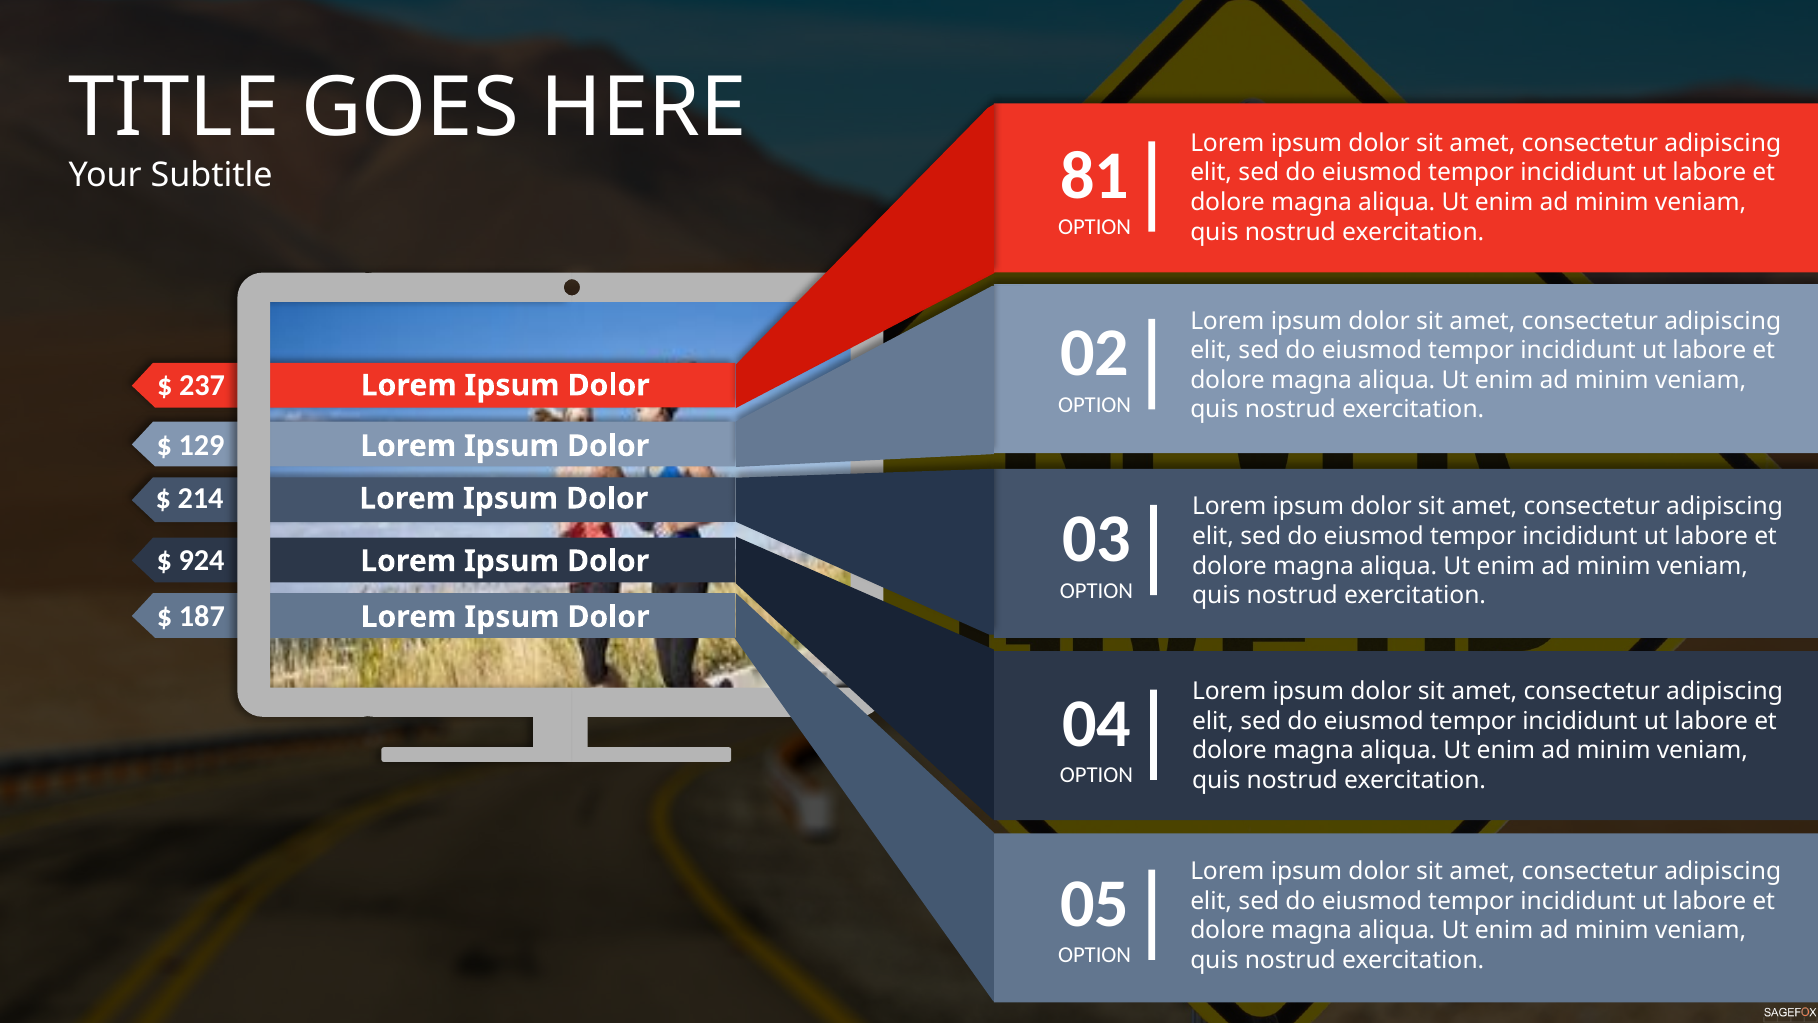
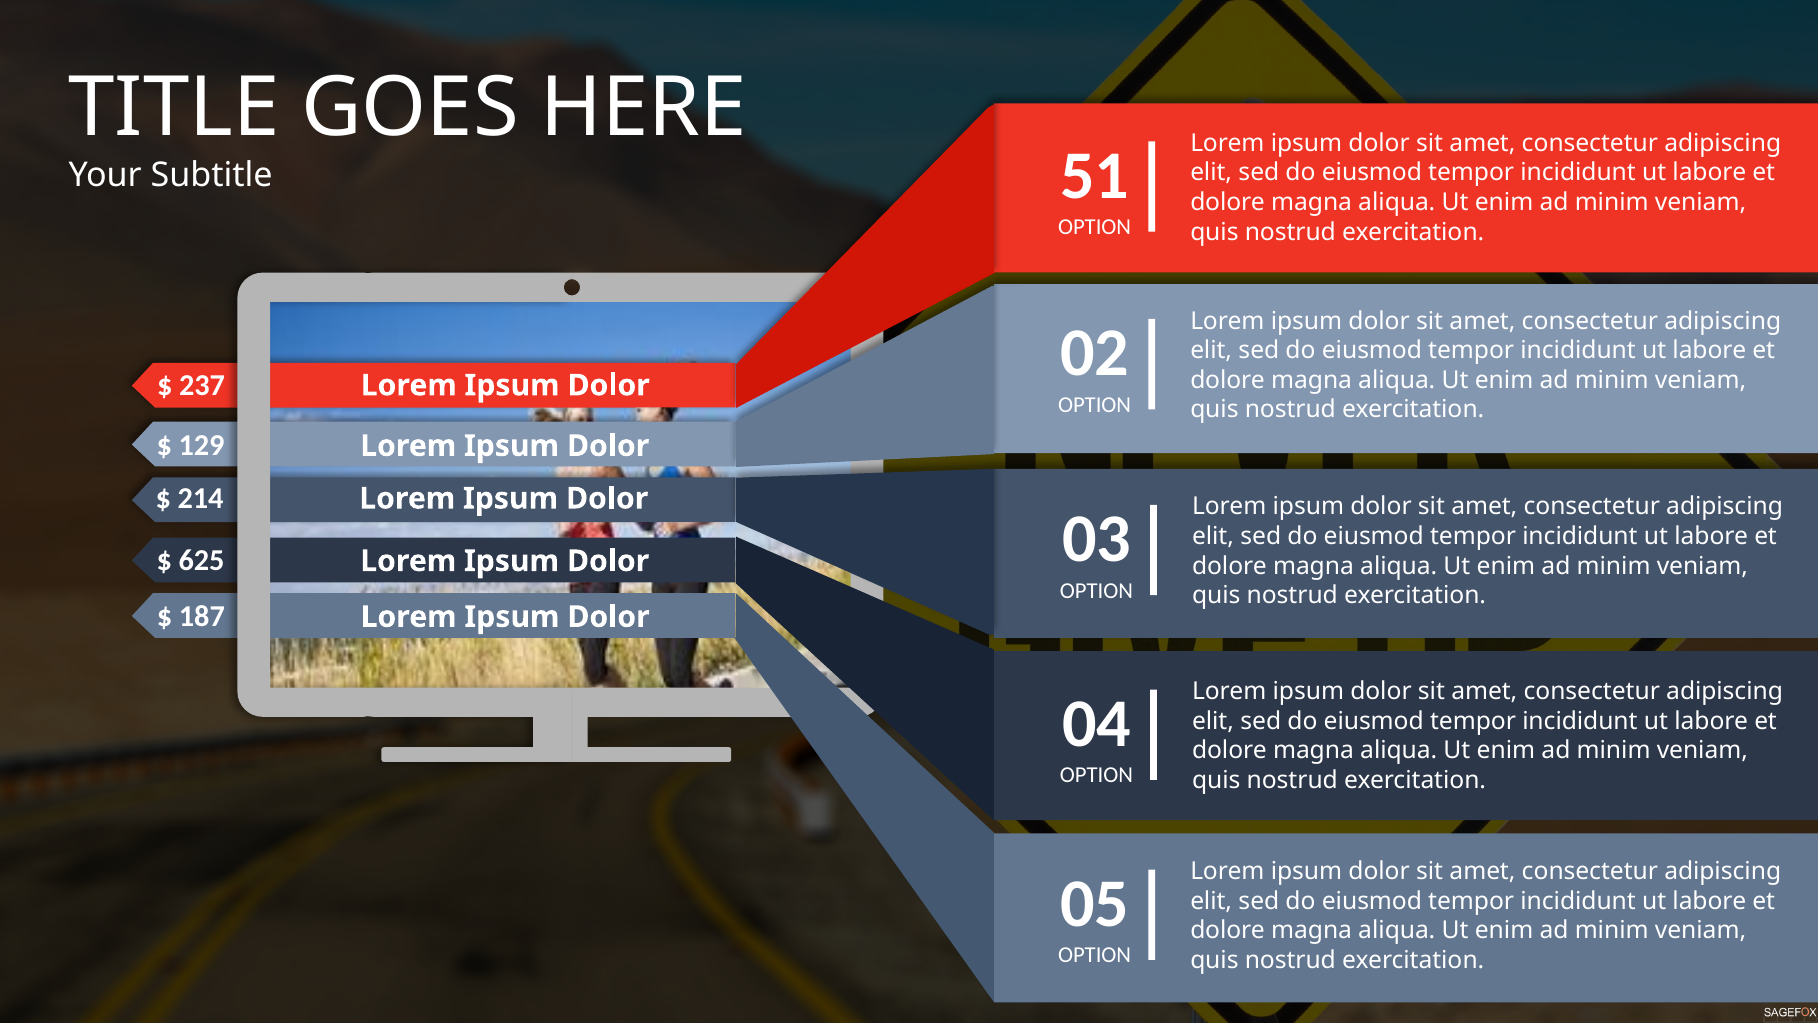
81: 81 -> 51
924: 924 -> 625
